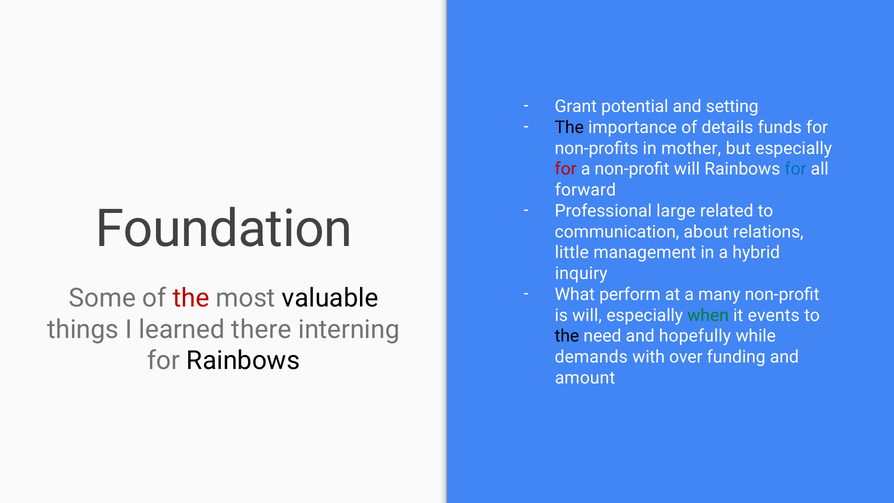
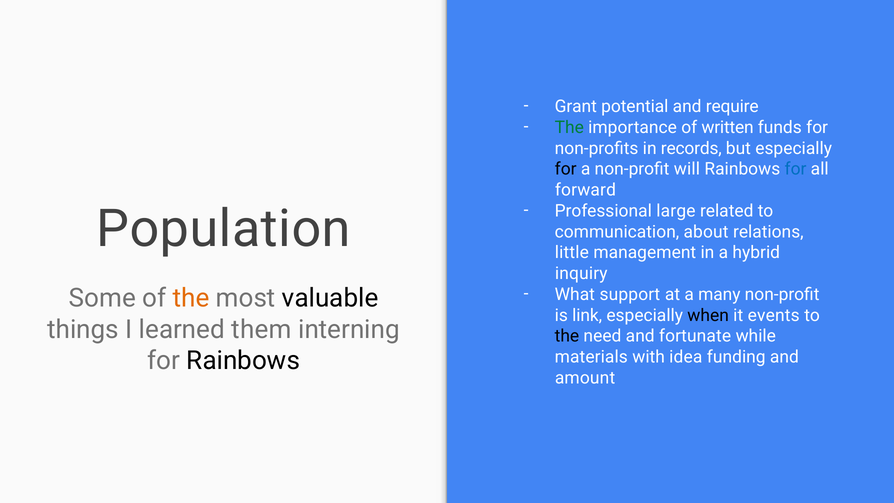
setting: setting -> require
The at (569, 127) colour: black -> green
details: details -> written
mother: mother -> records
for at (566, 169) colour: red -> black
Foundation: Foundation -> Population
perform: perform -> support
the at (191, 298) colour: red -> orange
is will: will -> link
when colour: green -> black
there: there -> them
hopefully: hopefully -> fortunate
demands: demands -> materials
over: over -> idea
